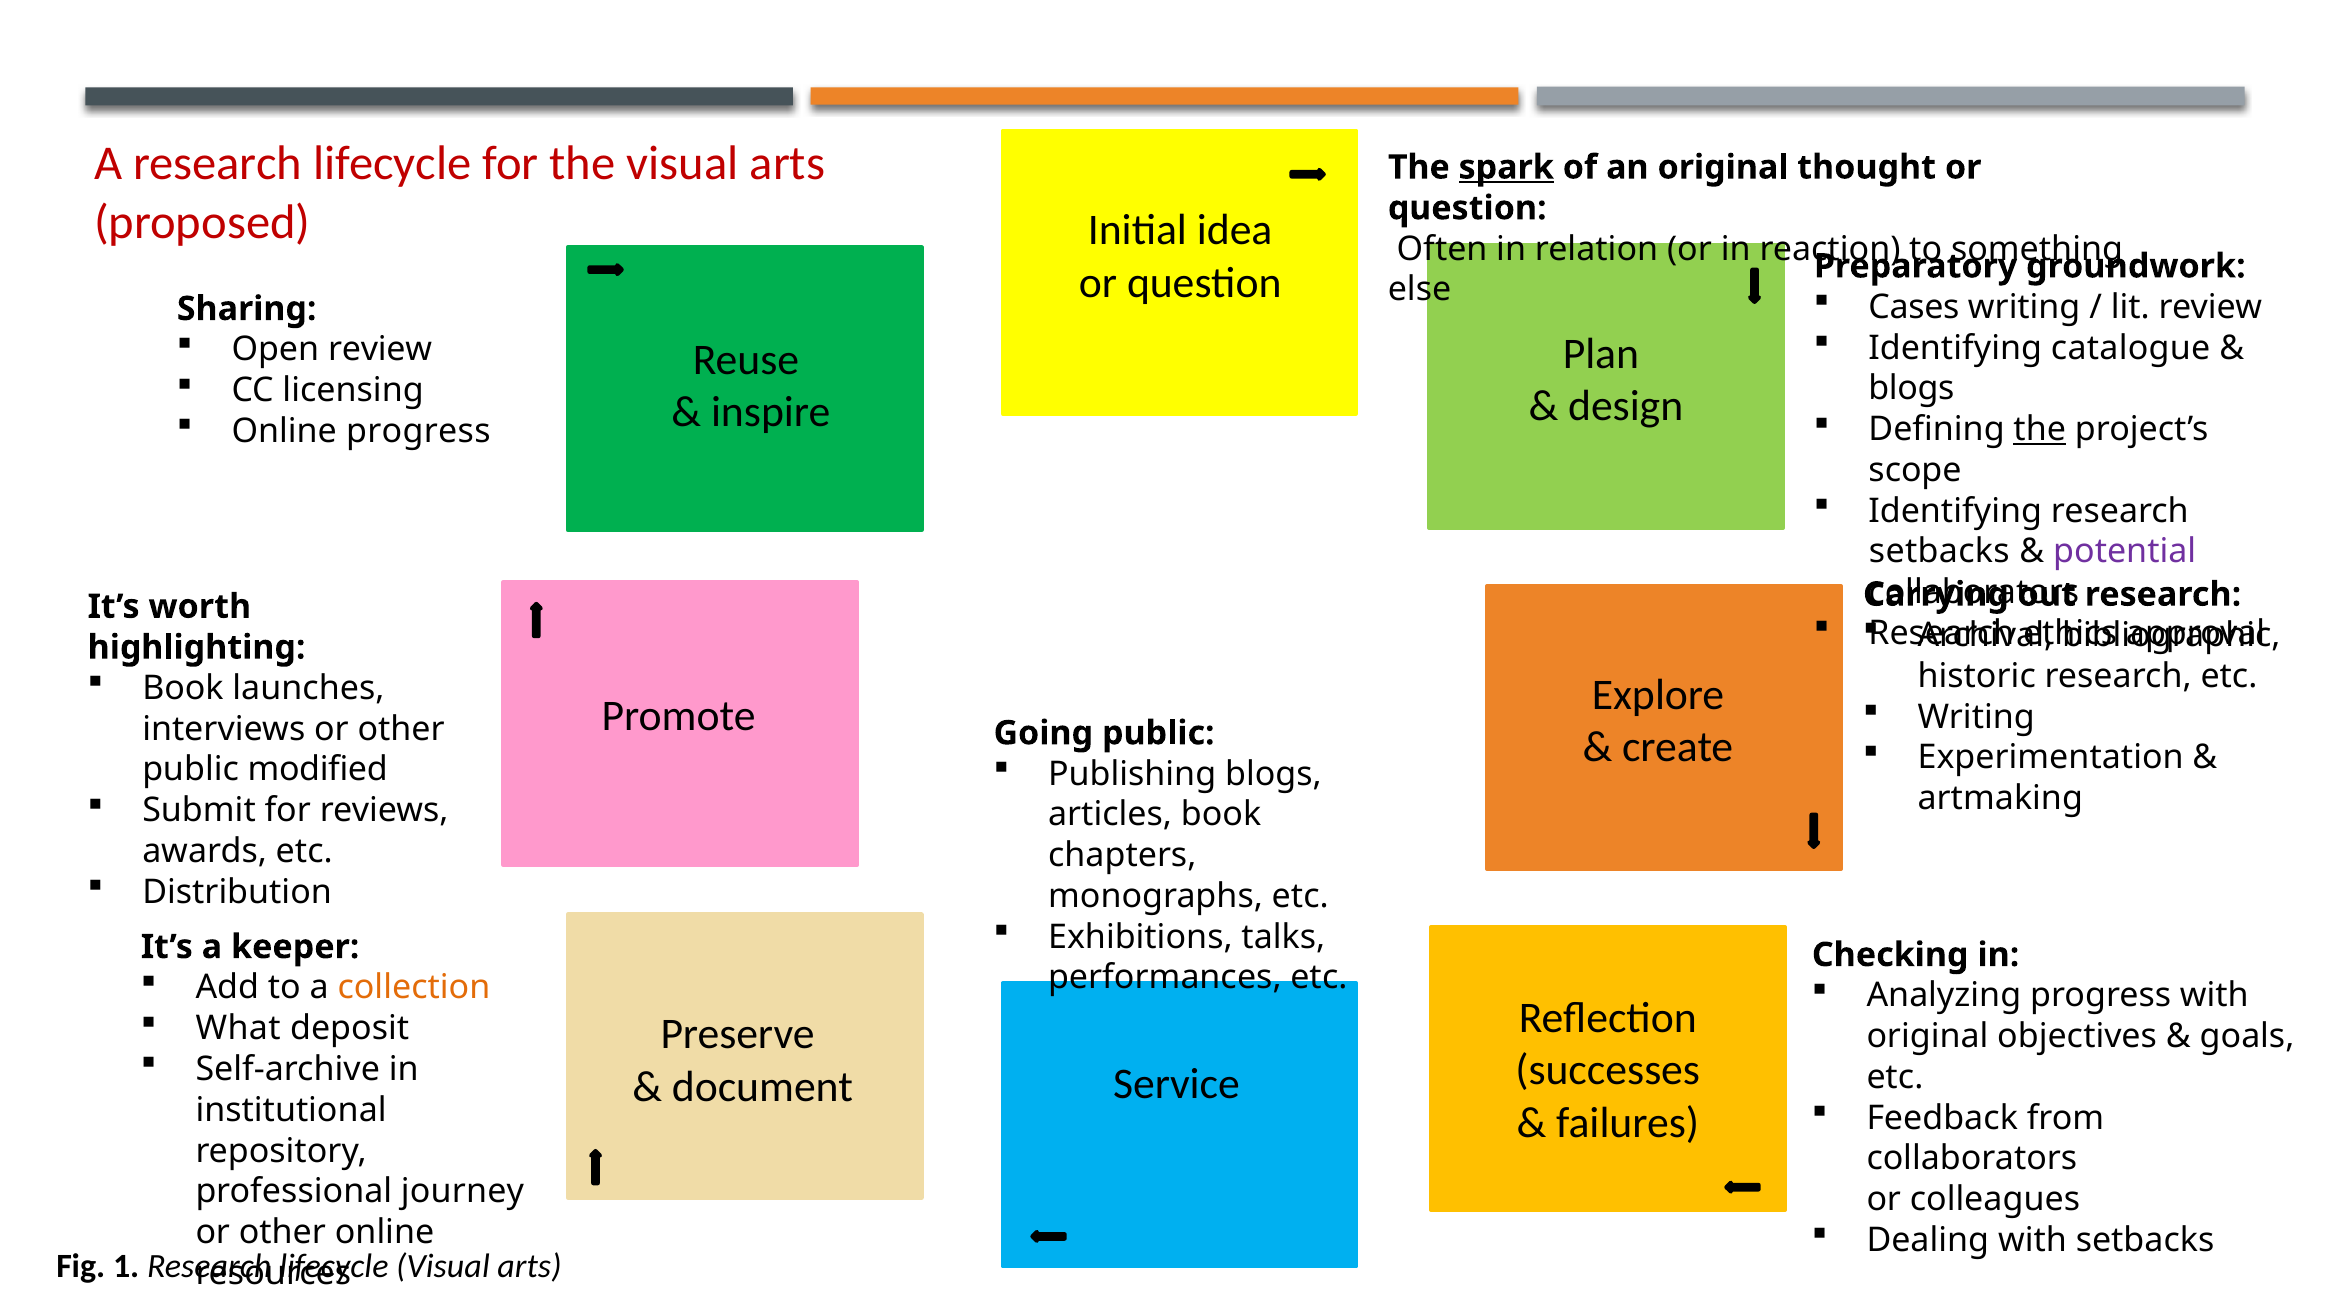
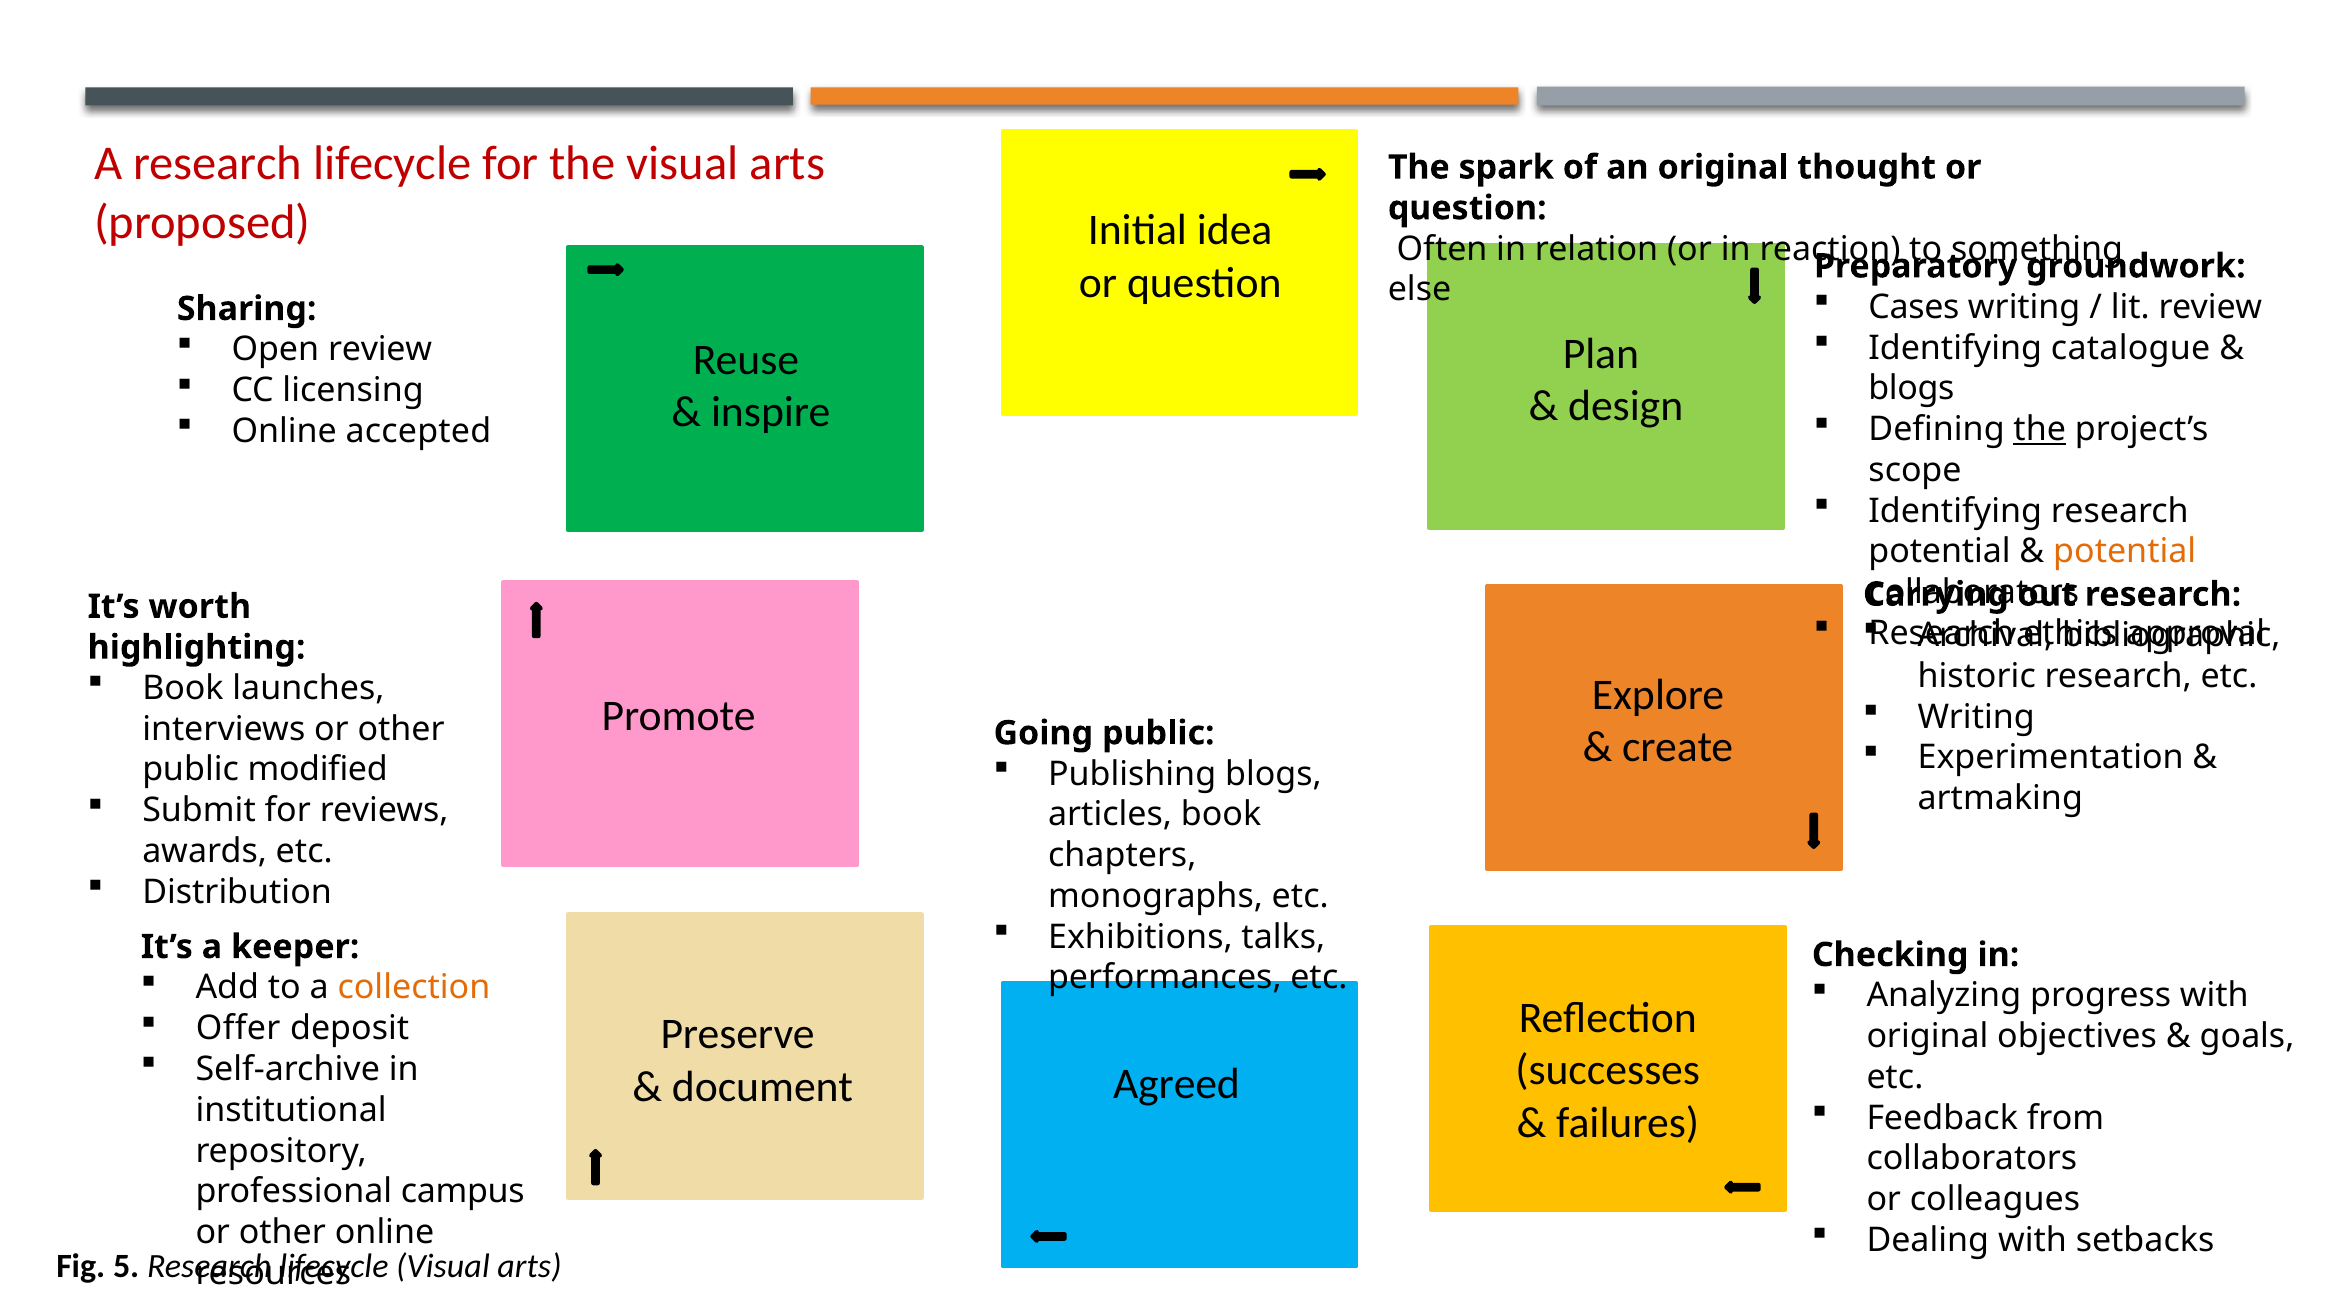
spark underline: present -> none
Online progress: progress -> accepted
setbacks at (1939, 552): setbacks -> potential
potential at (2125, 552) colour: purple -> orange
What: What -> Offer
Service: Service -> Agreed
journey: journey -> campus
1: 1 -> 5
